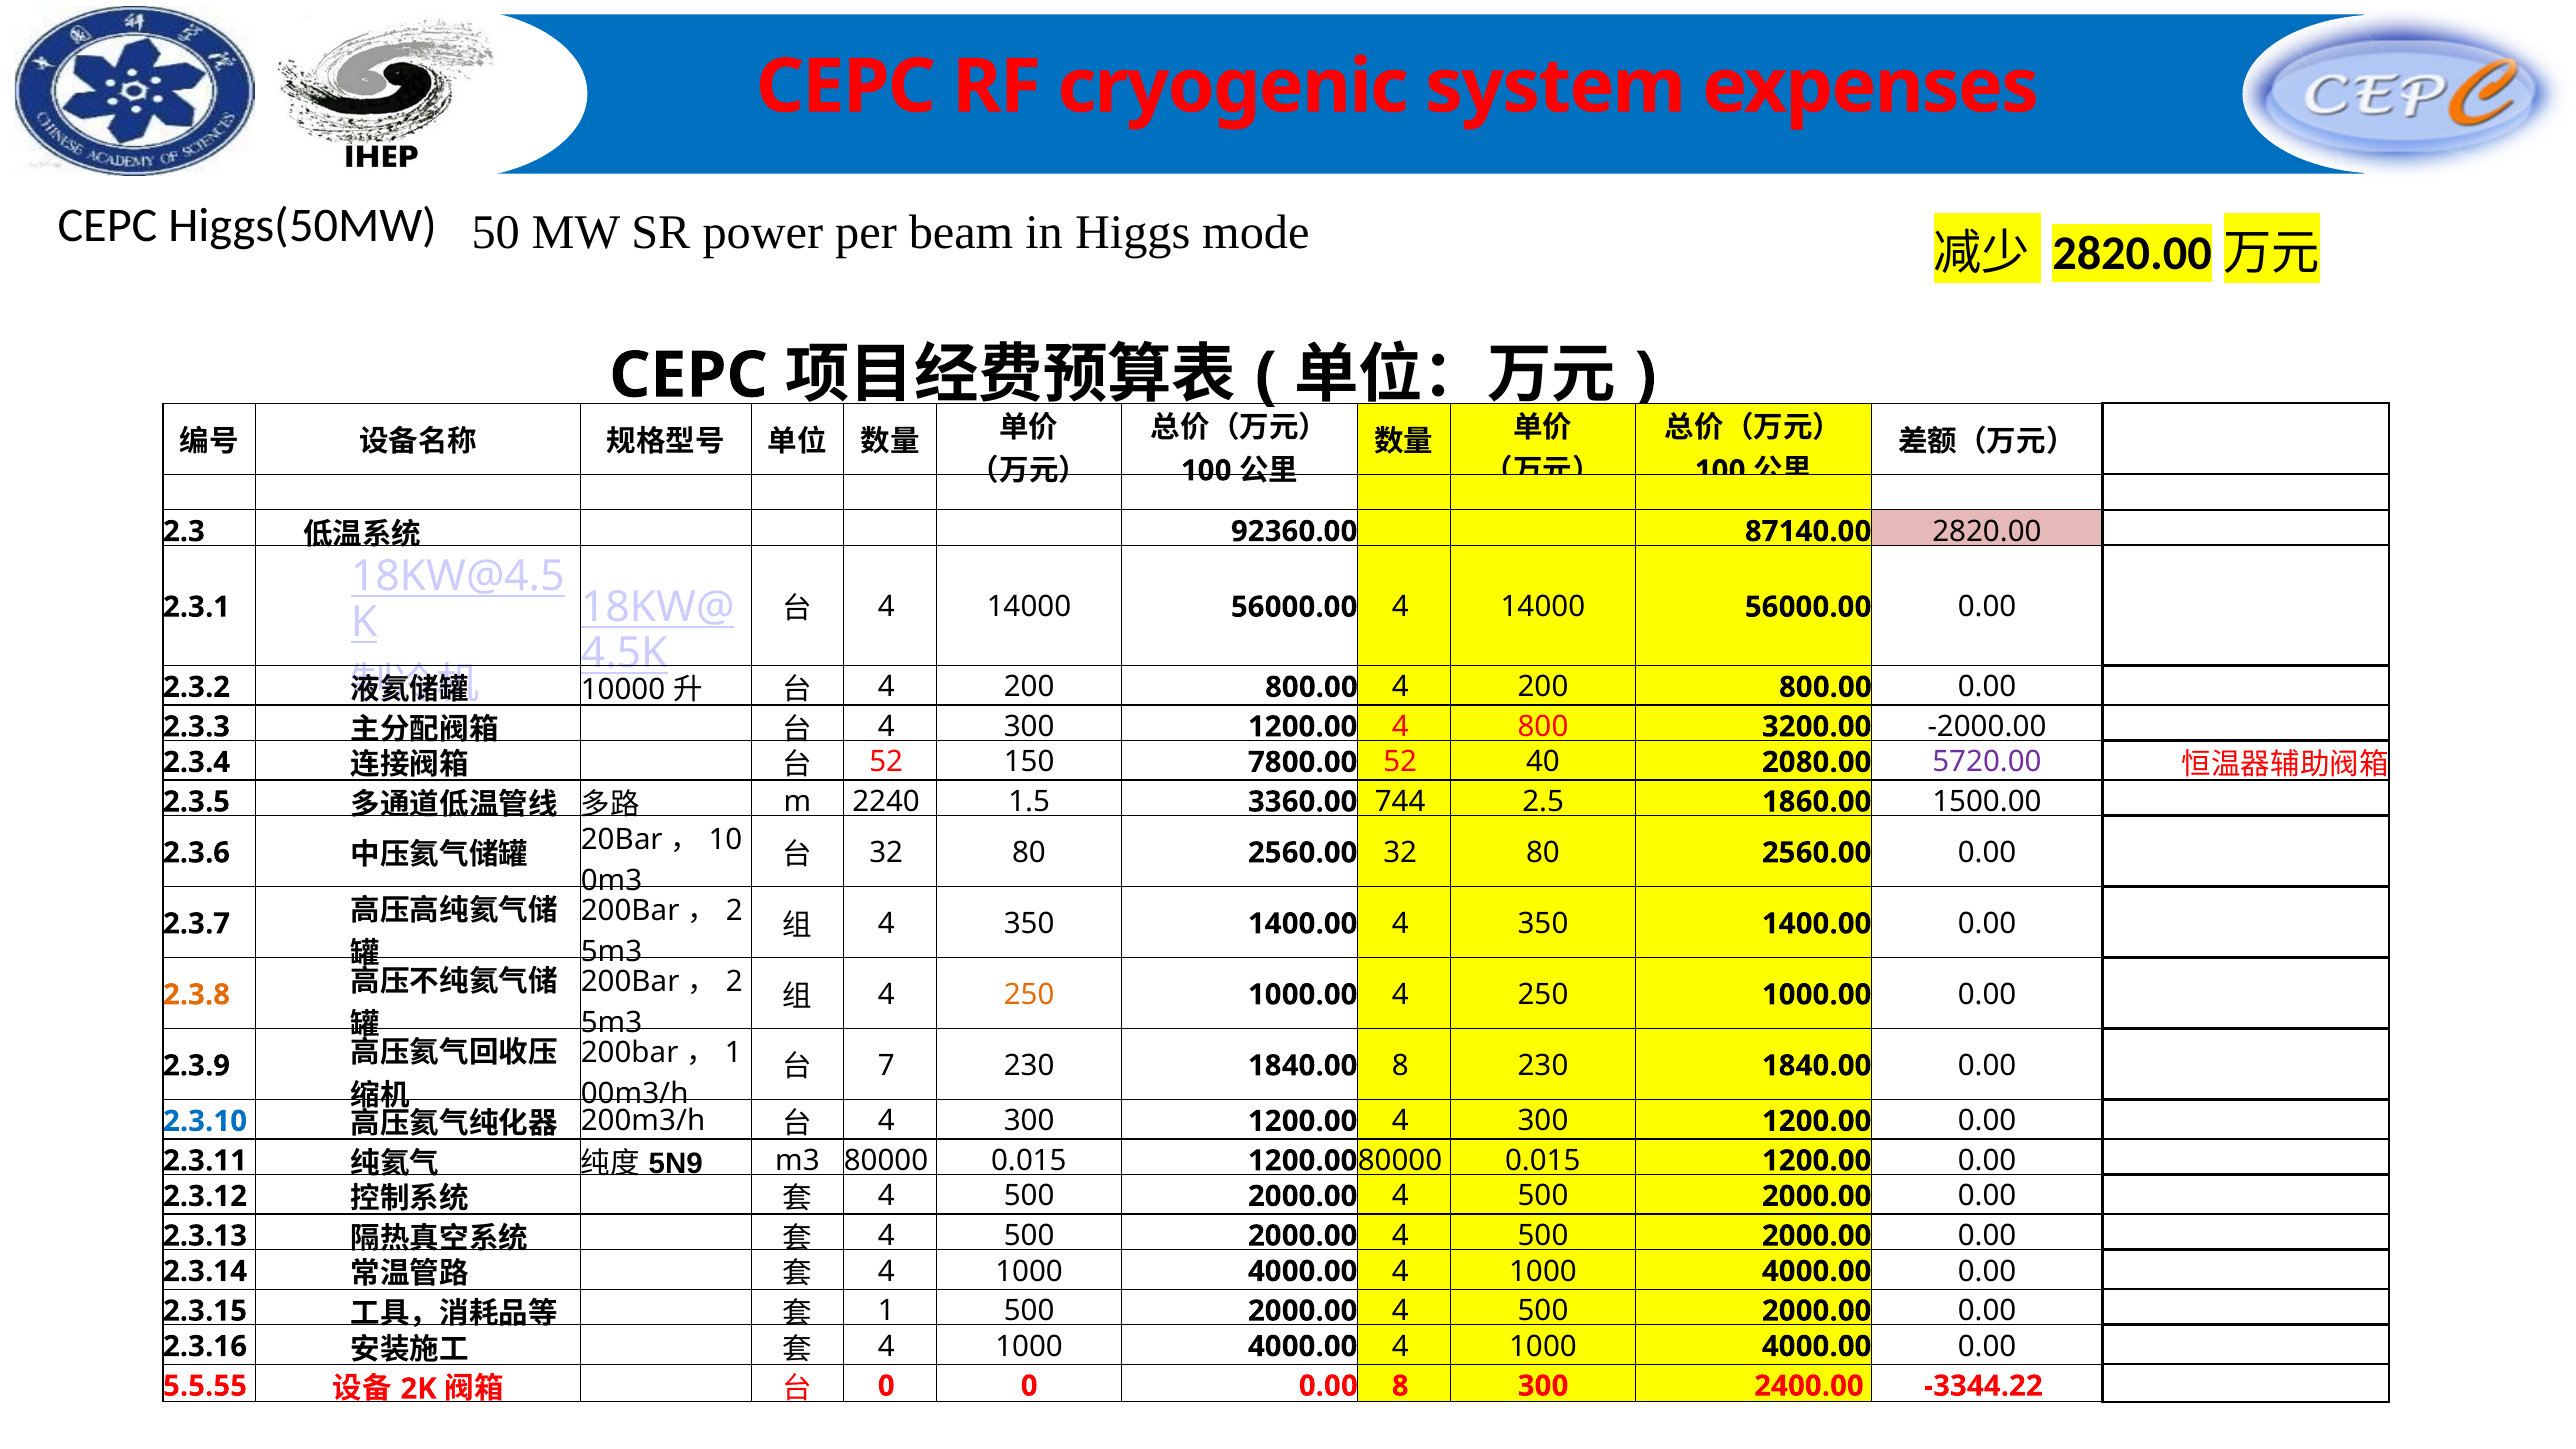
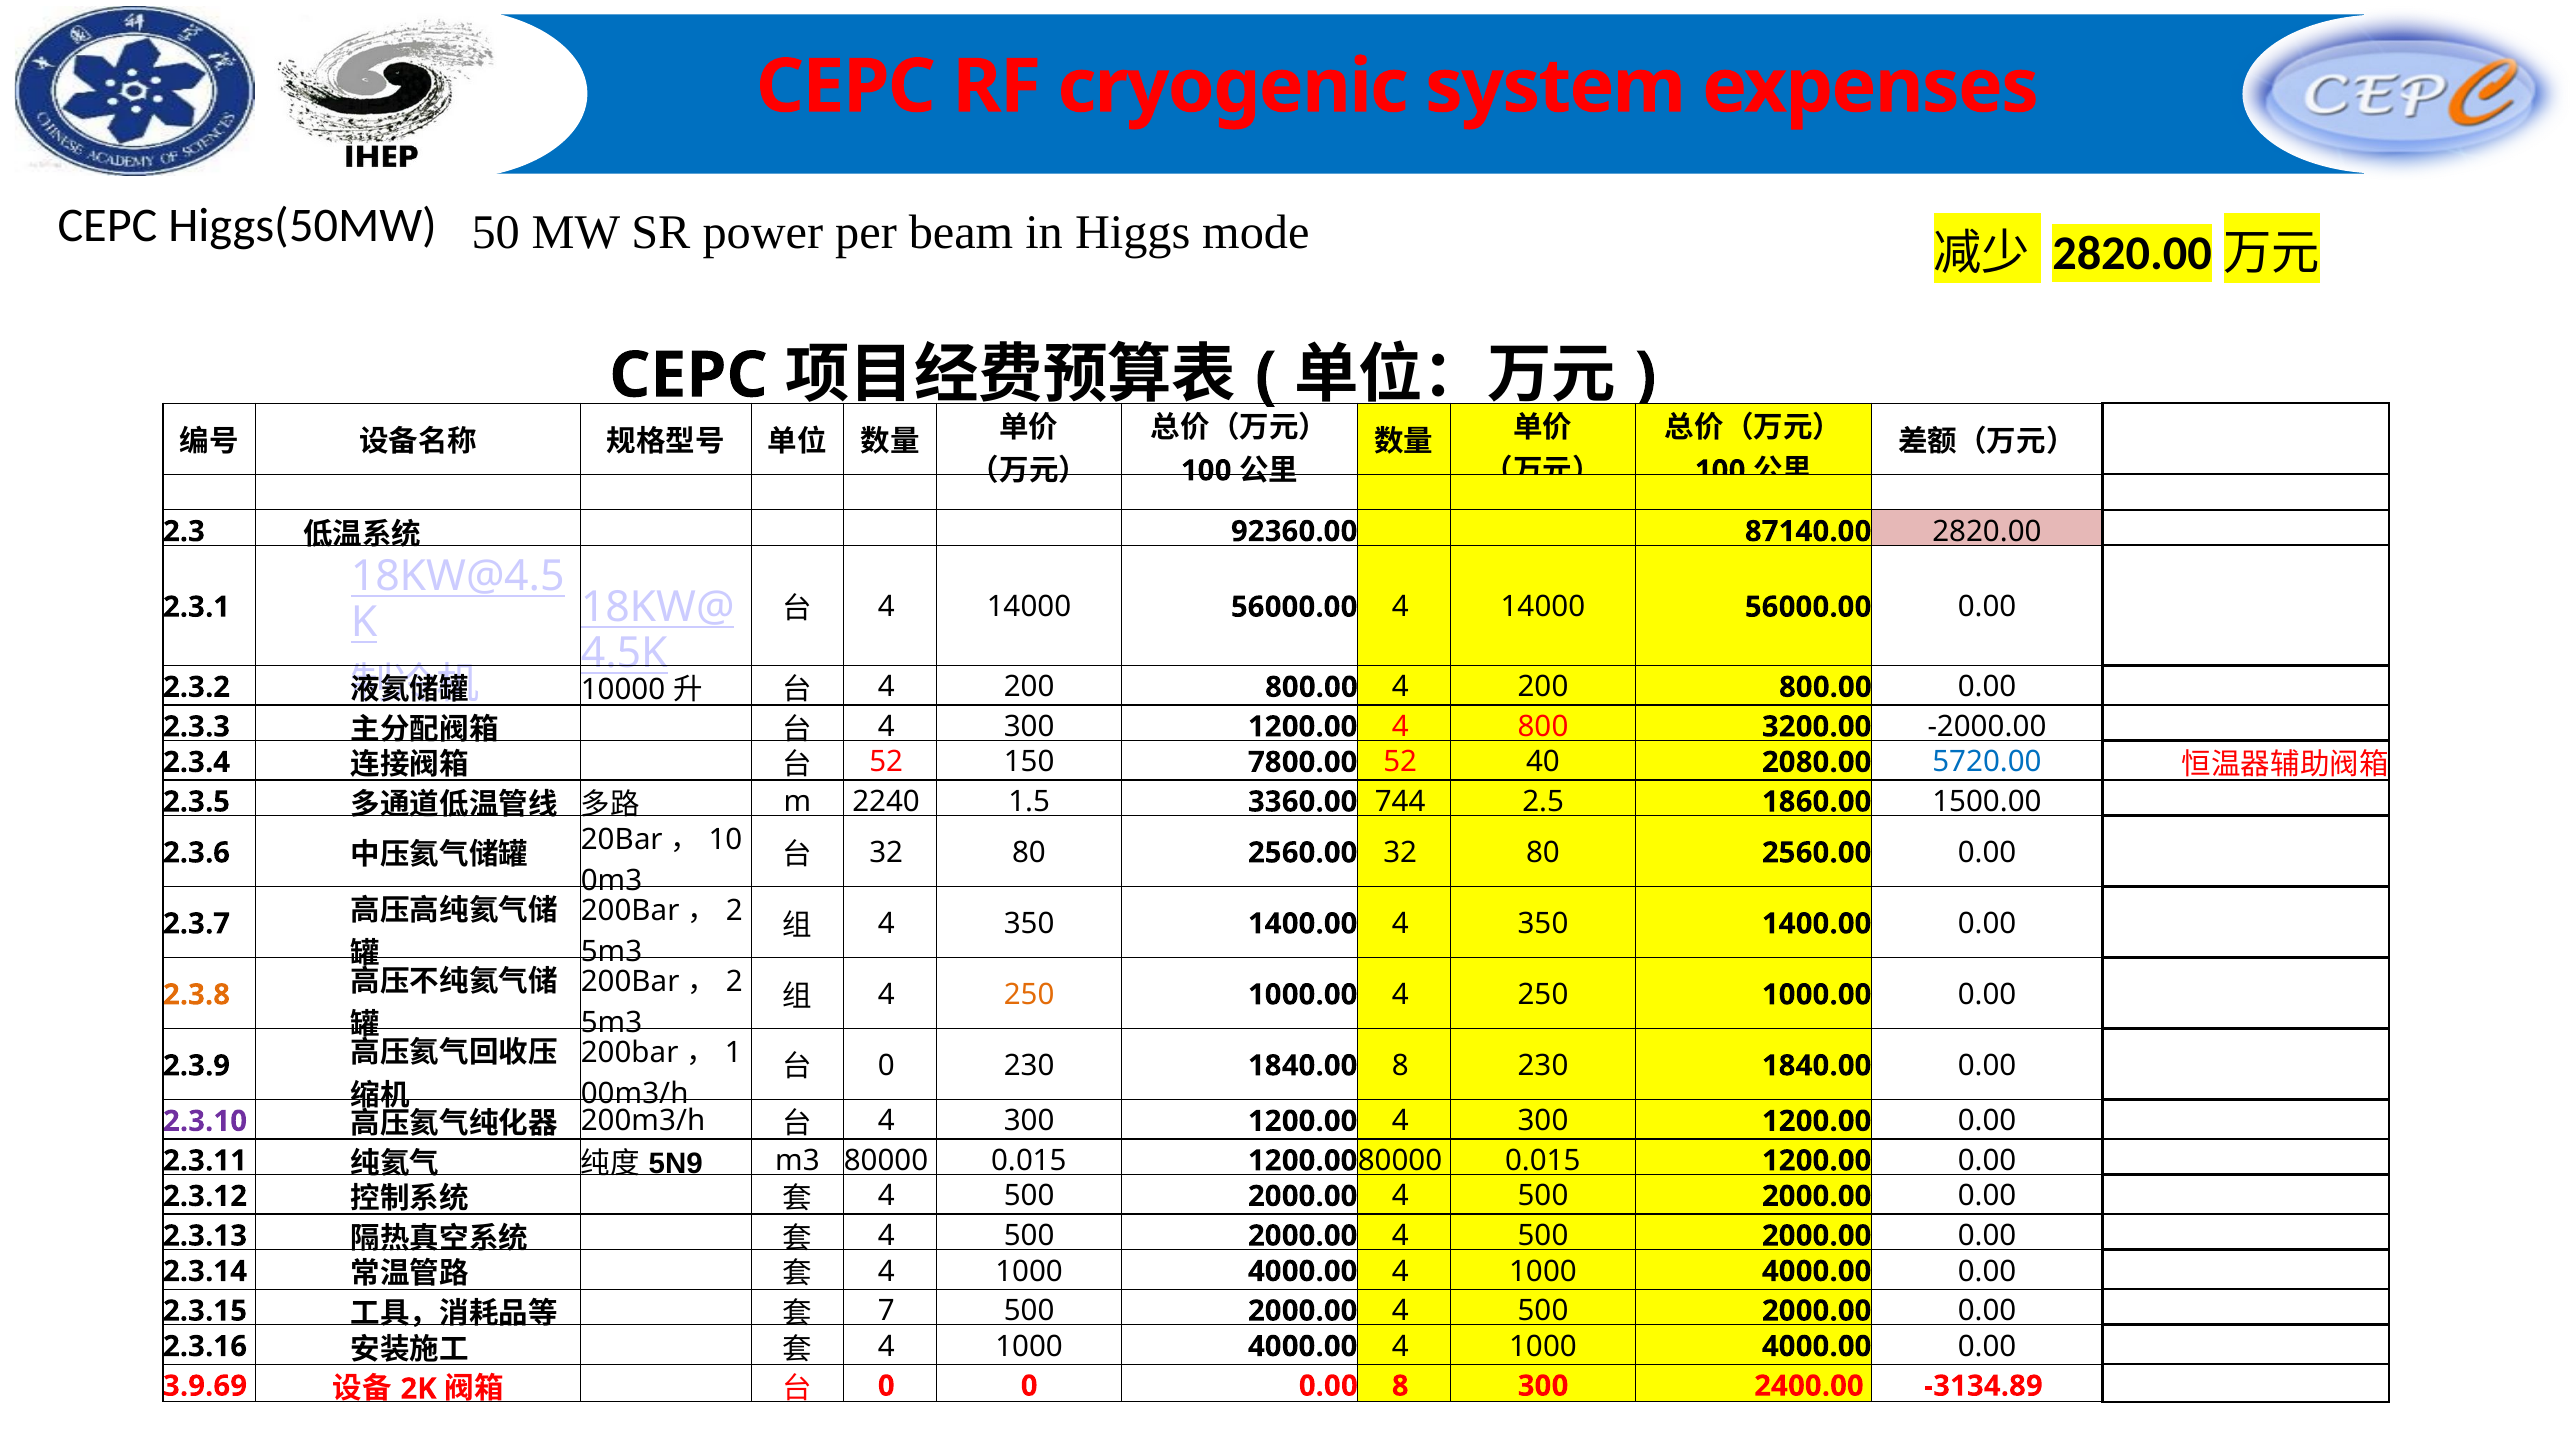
5720.00 colour: purple -> blue
7 at (886, 1066): 7 -> 0
2.3.10 colour: blue -> purple
1 at (886, 1311): 1 -> 7
5.5.55: 5.5.55 -> 3.9.69
-3344.22: -3344.22 -> -3134.89
